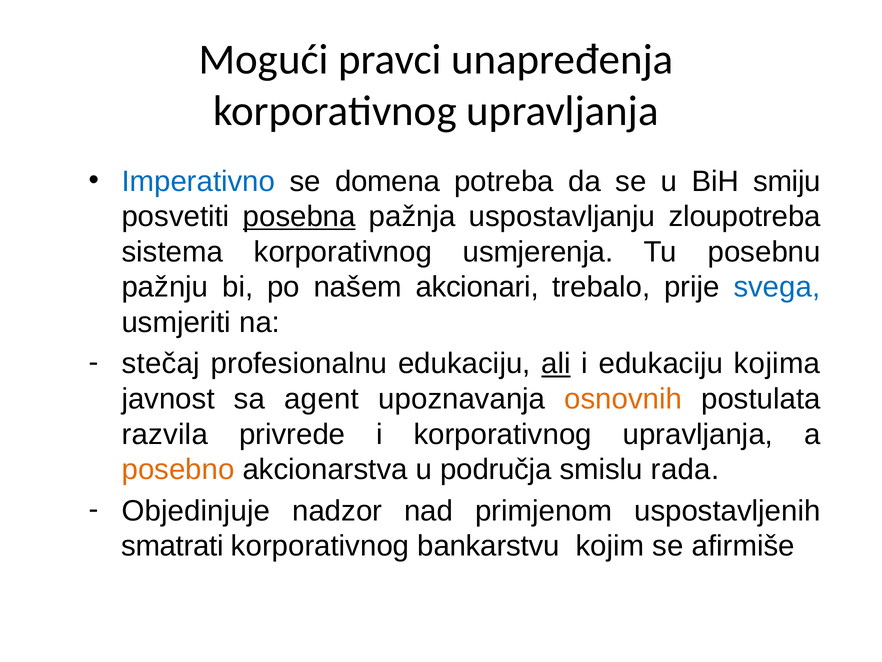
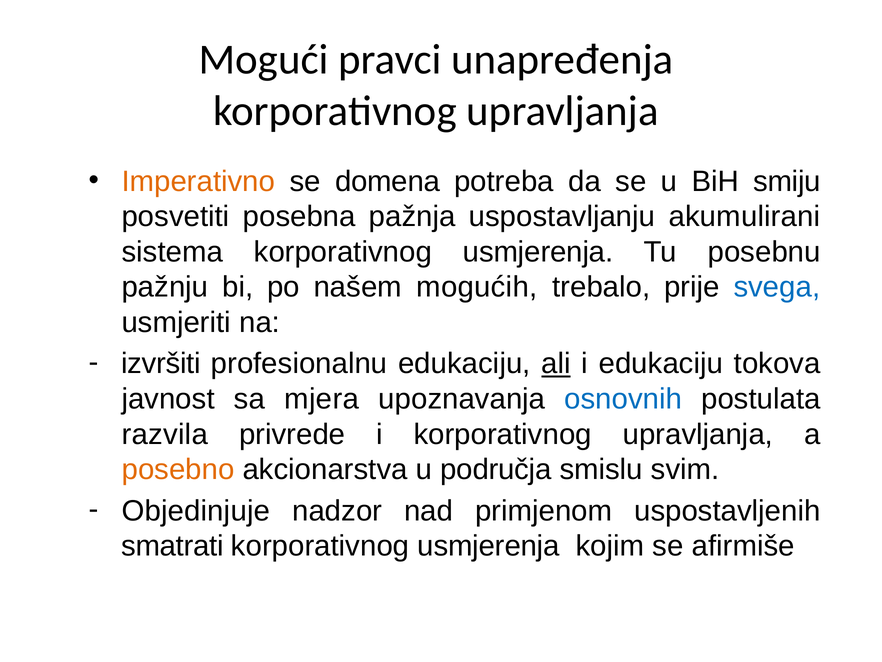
Imperativno colour: blue -> orange
posebna underline: present -> none
zloupotreba: zloupotreba -> akumulirani
akcionari: akcionari -> mogućih
stečaj: stečaj -> izvršiti
kojima: kojima -> tokova
agent: agent -> mjera
osnovnih colour: orange -> blue
rada: rada -> svim
bankarstvu at (488, 546): bankarstvu -> usmjerenja
